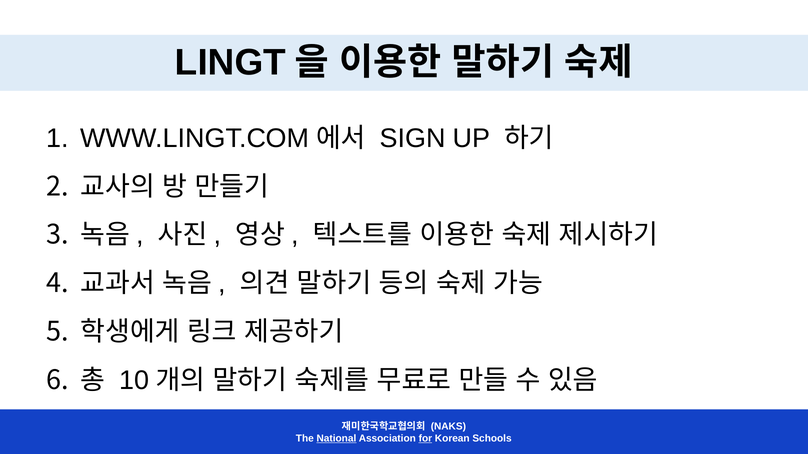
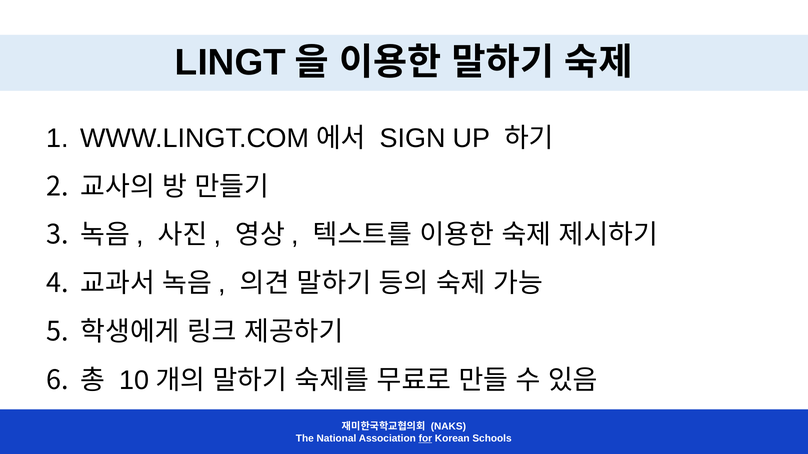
National underline: present -> none
